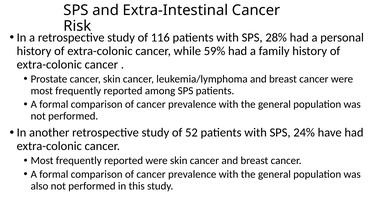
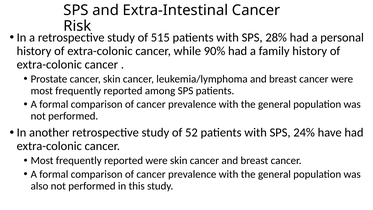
116: 116 -> 515
59%: 59% -> 90%
